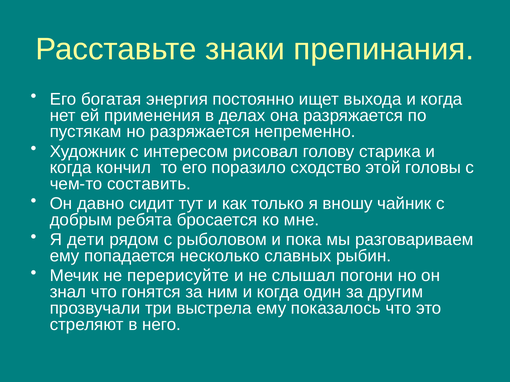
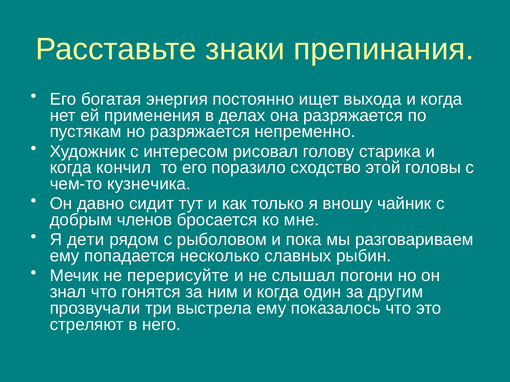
составить: составить -> кузнечика
ребята: ребята -> членов
